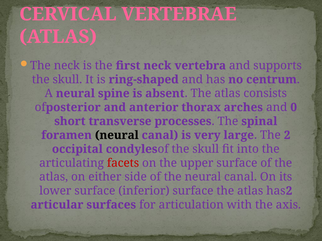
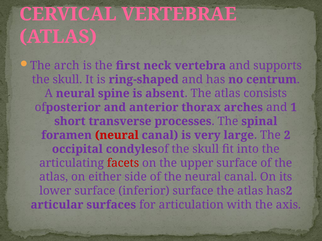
The neck: neck -> arch
0: 0 -> 1
neural at (117, 135) colour: black -> red
